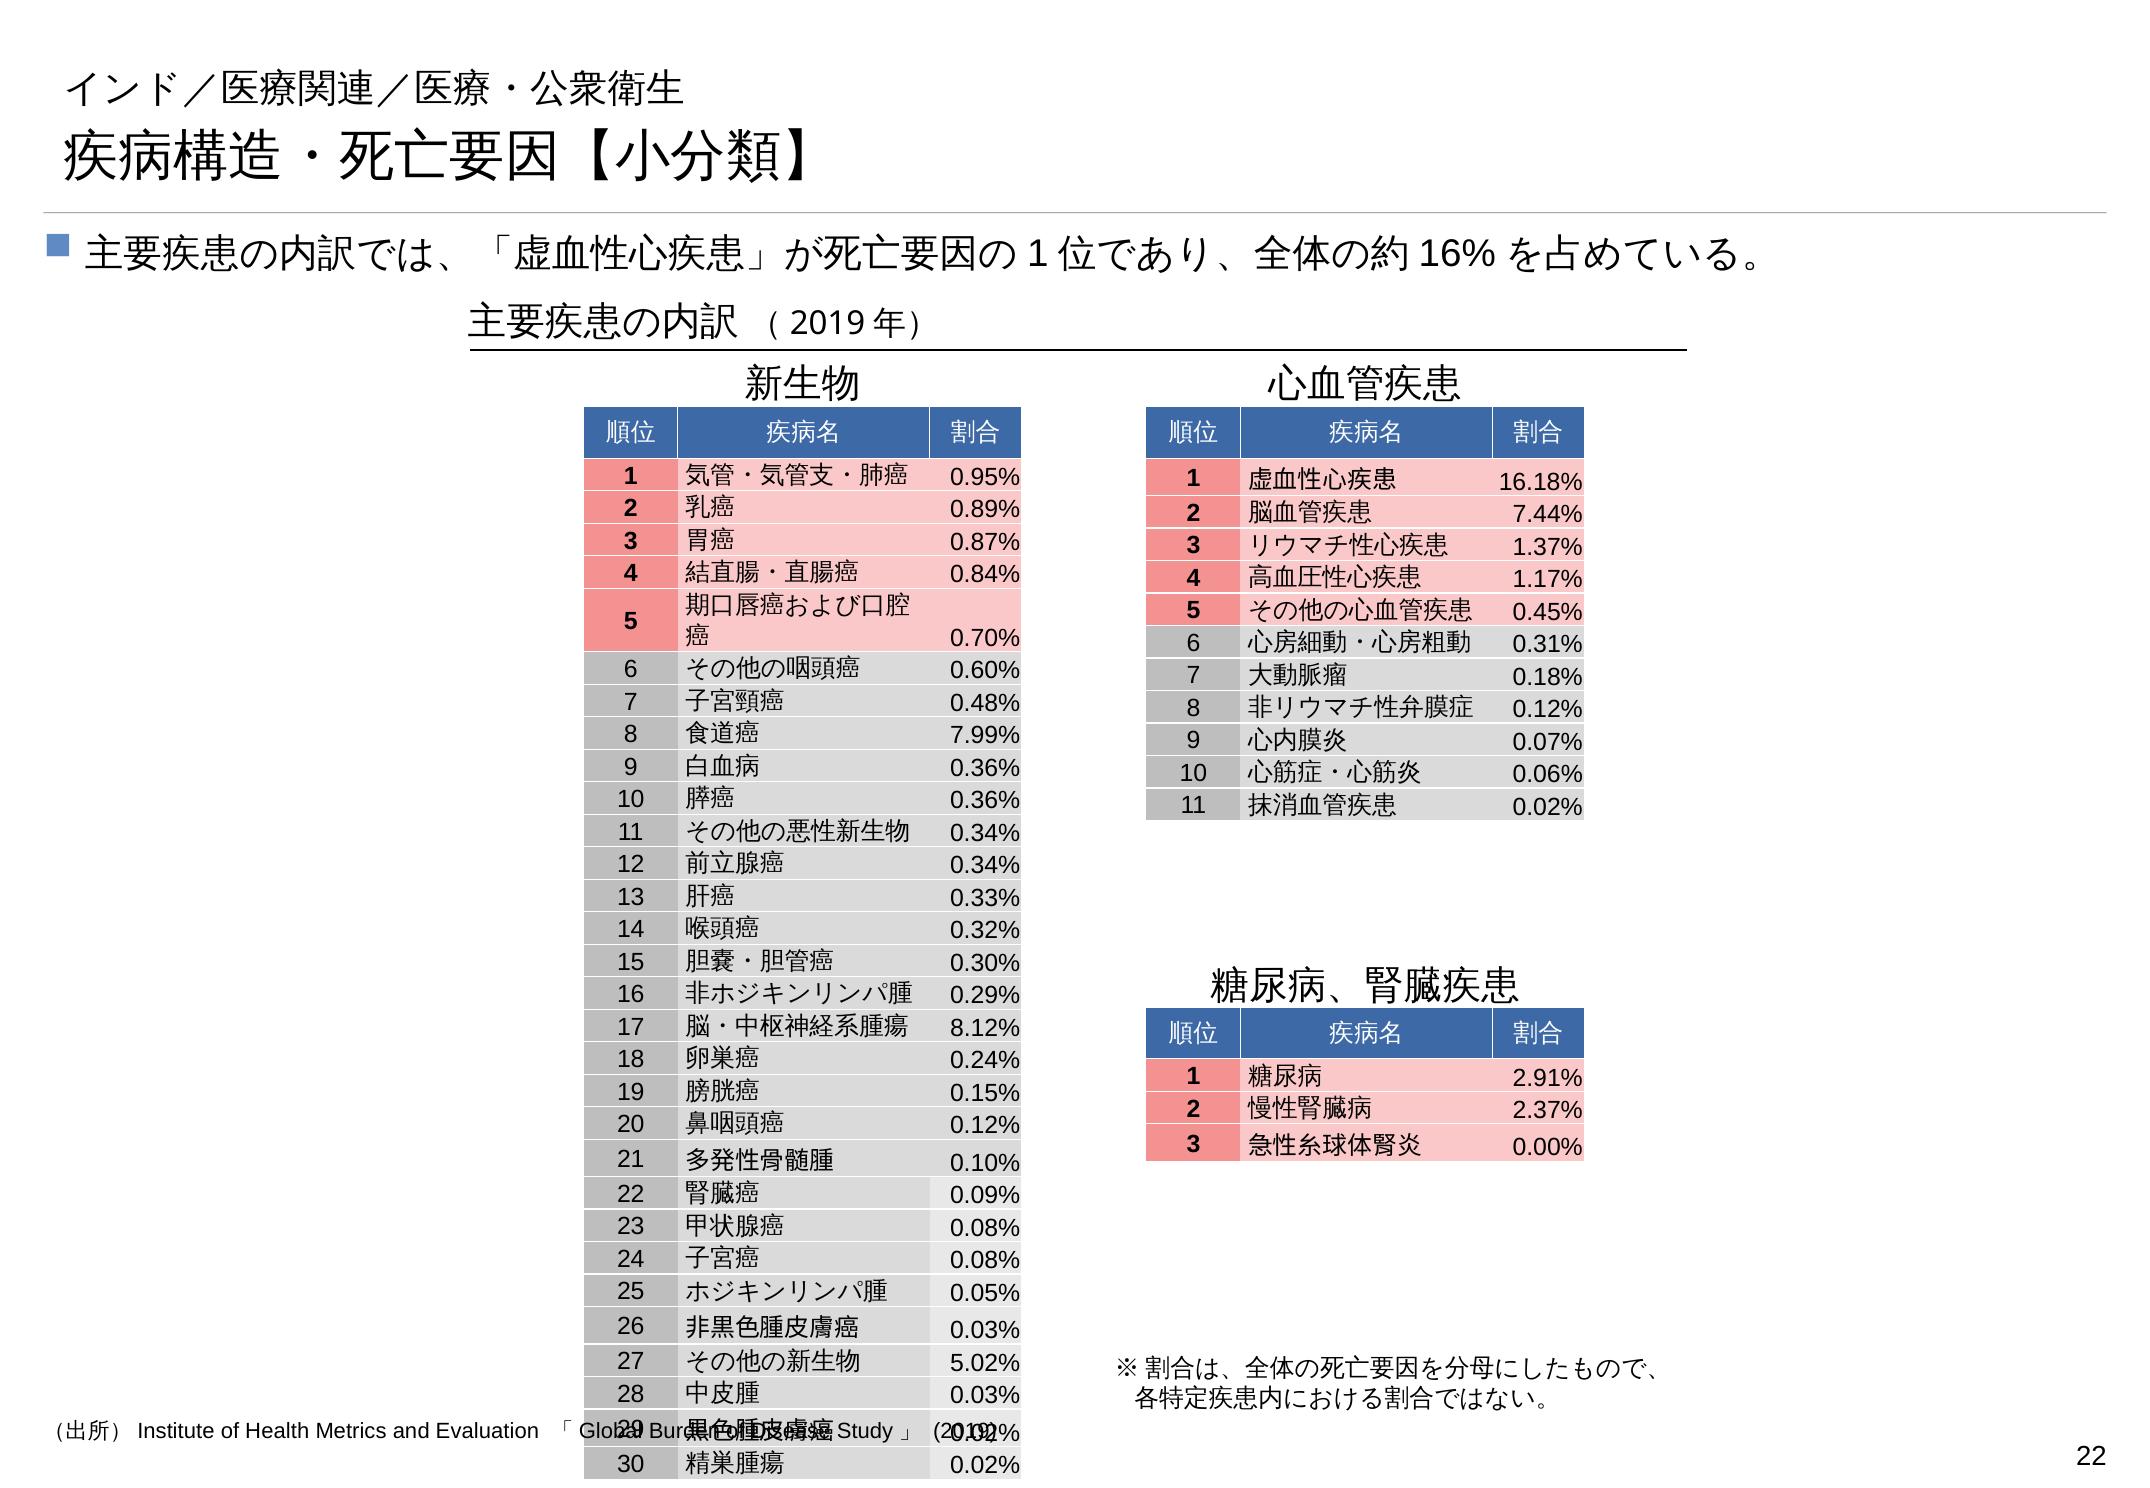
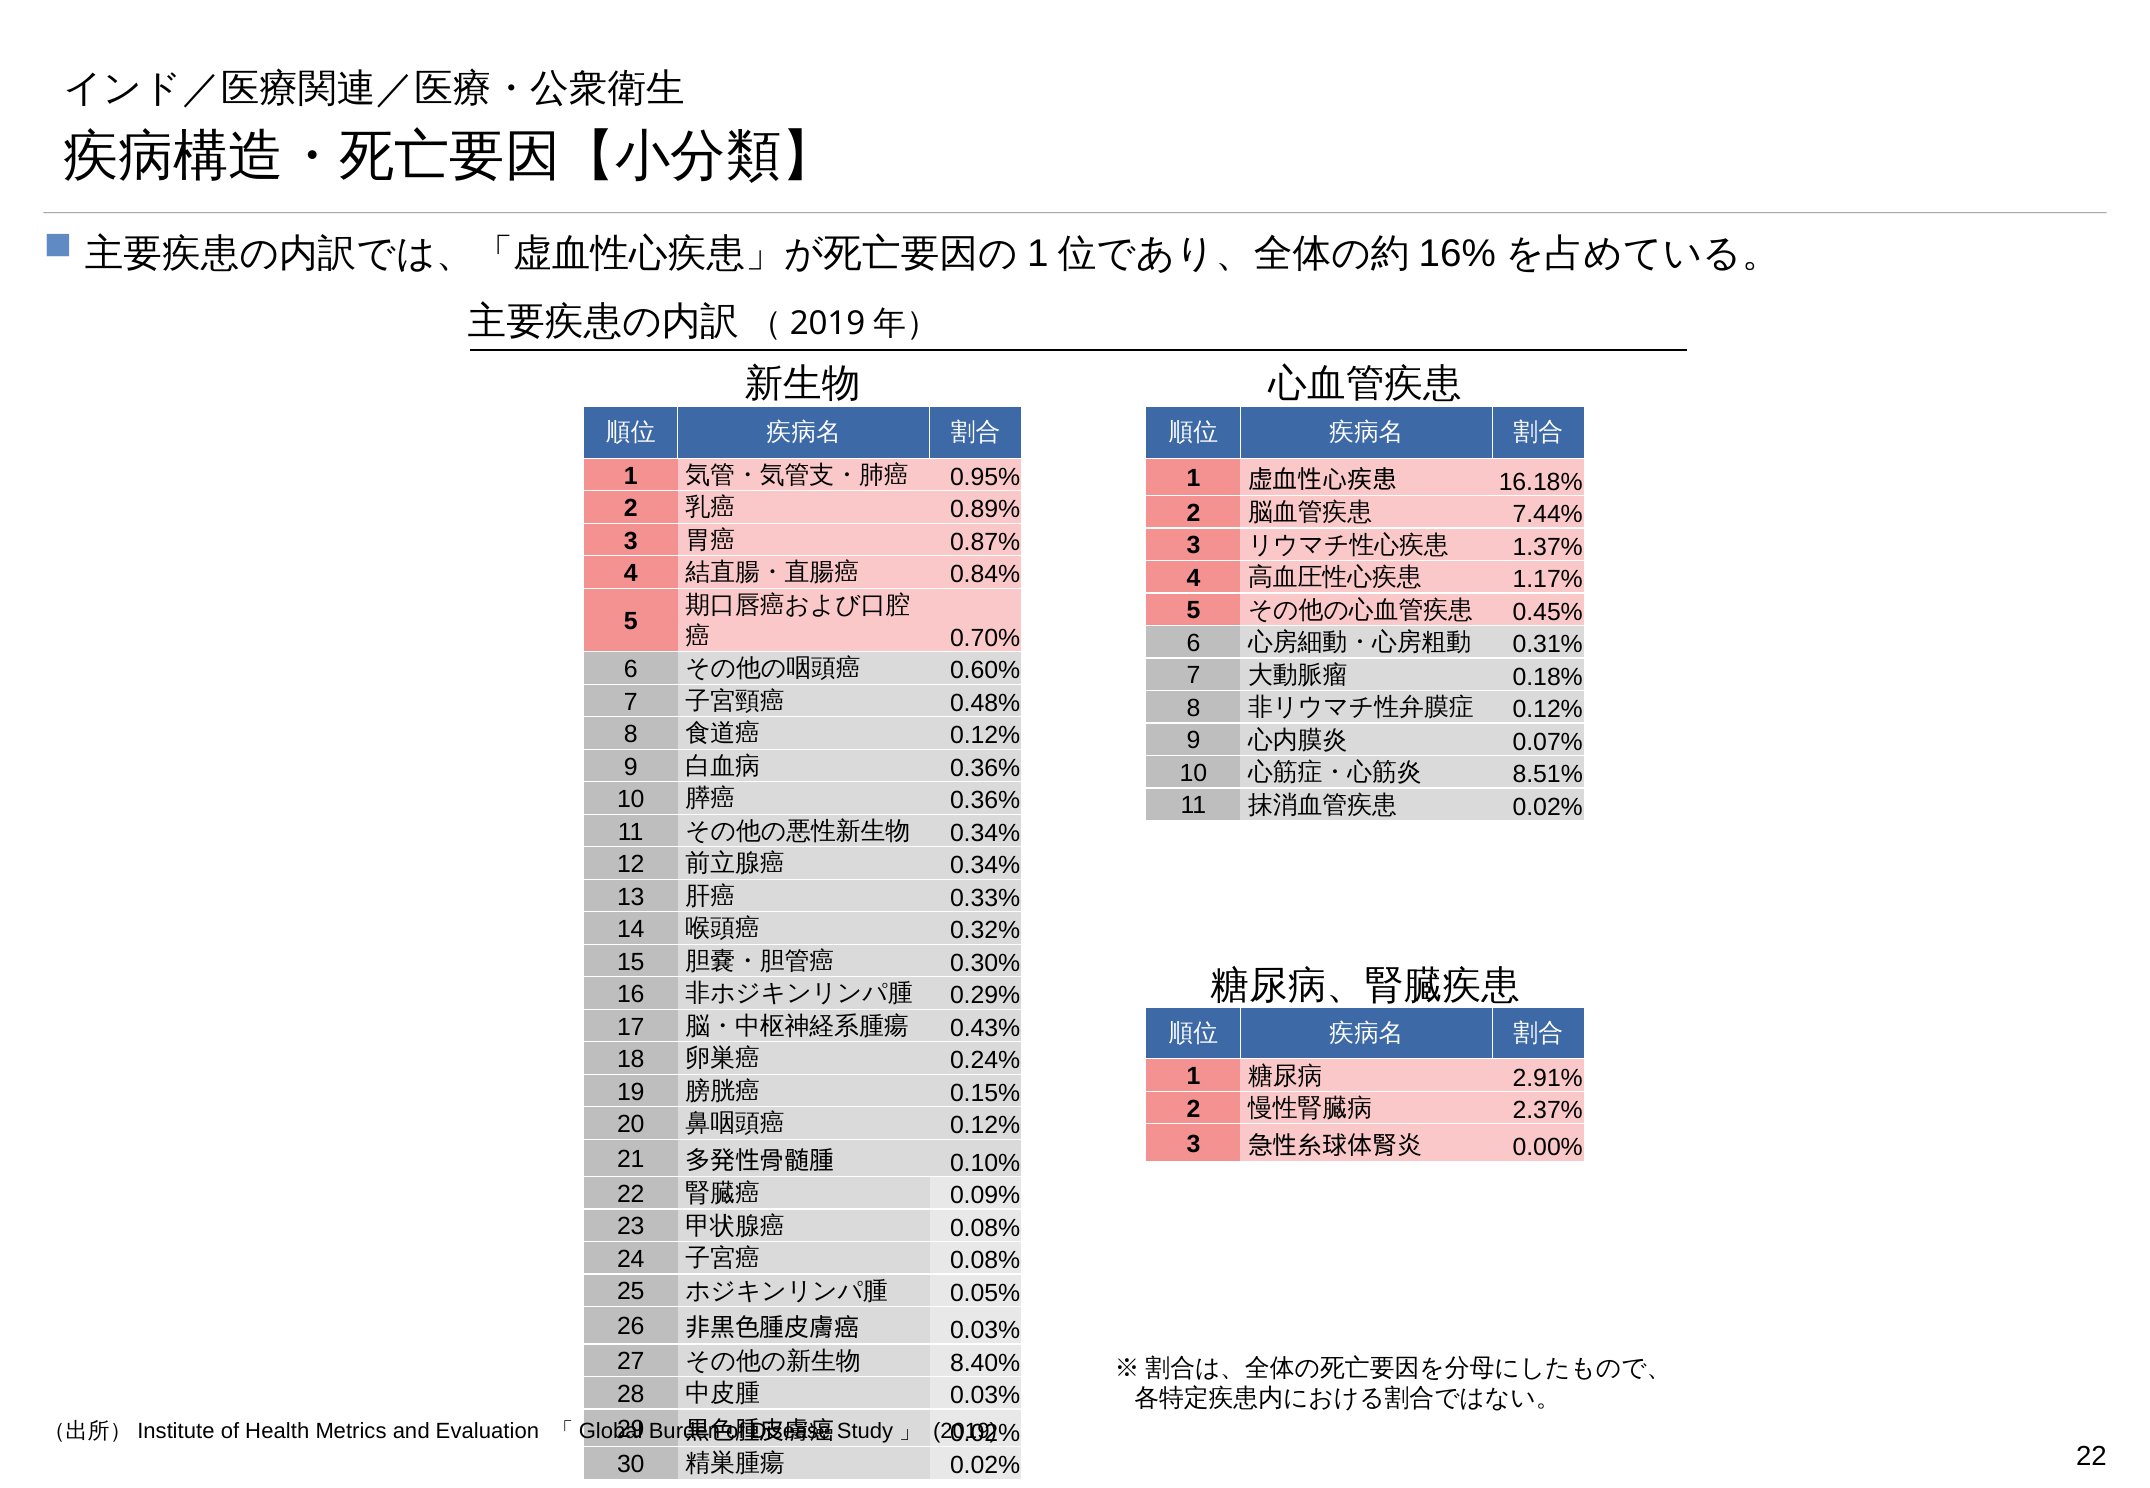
7.99% at (985, 736): 7.99% -> 0.12%
0.06%: 0.06% -> 8.51%
8.12%: 8.12% -> 0.43%
5.02%: 5.02% -> 8.40%
